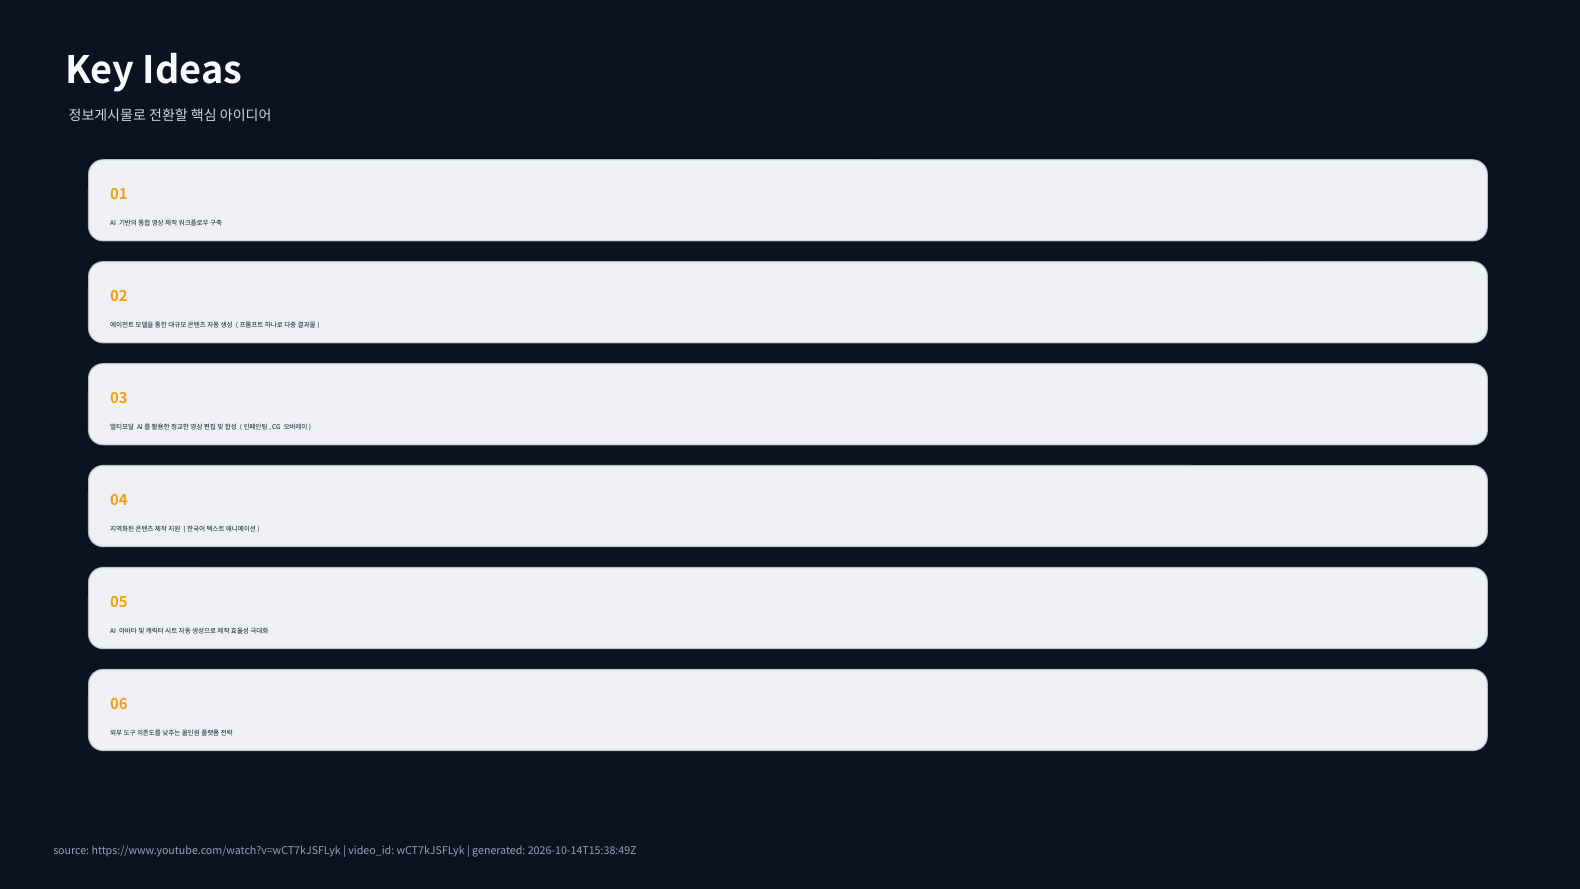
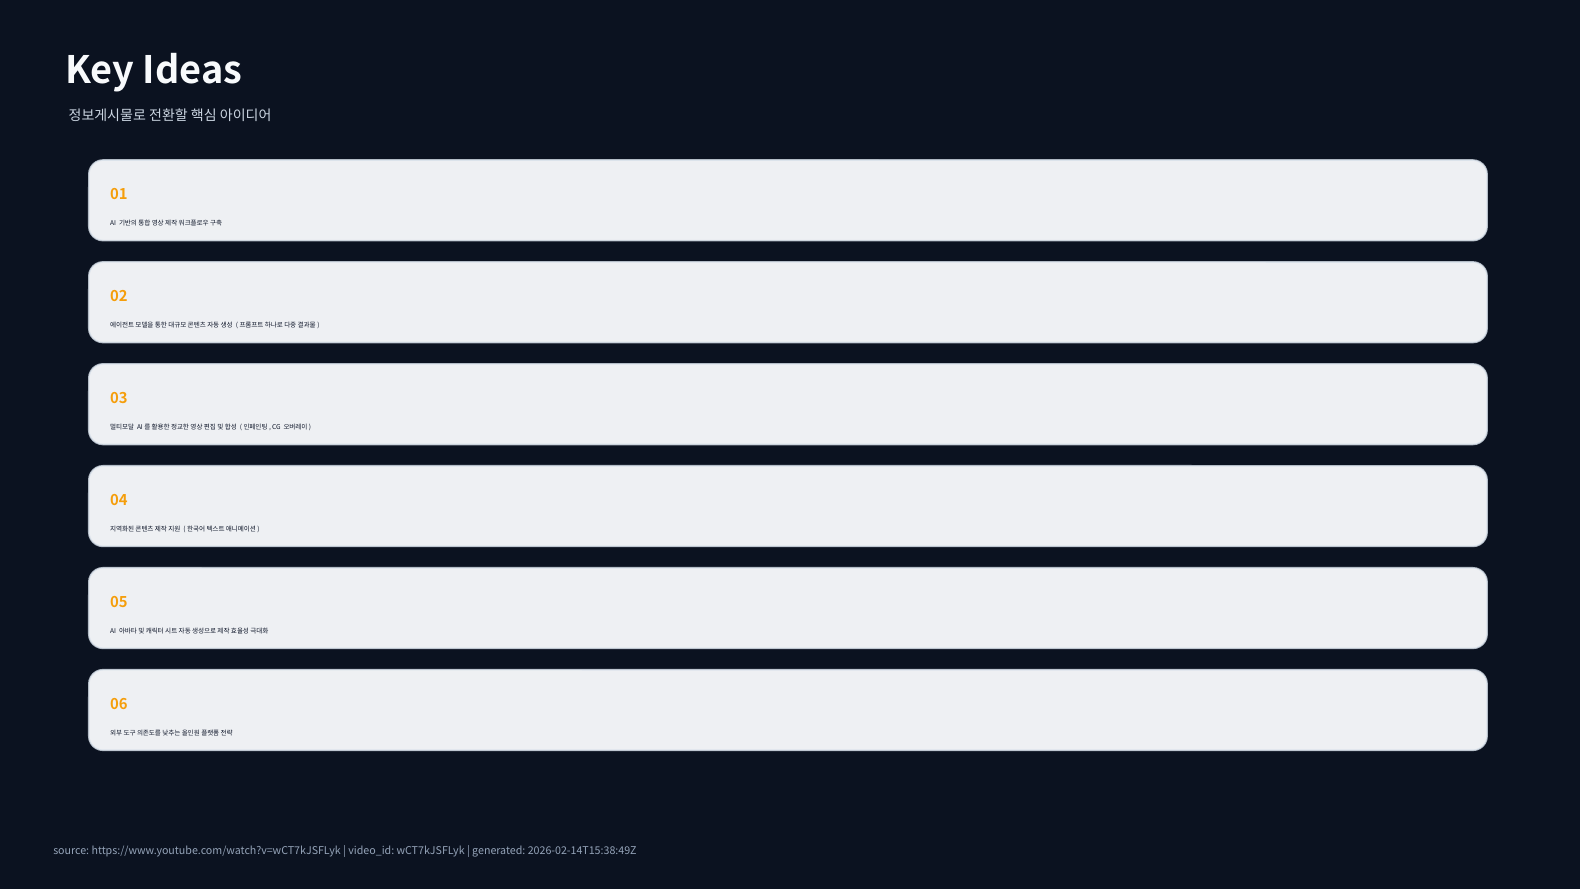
2026-10-14T15:38:49Z: 2026-10-14T15:38:49Z -> 2026-02-14T15:38:49Z
